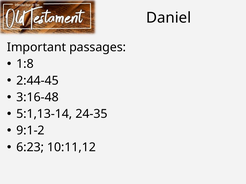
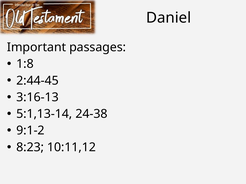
3:16-48: 3:16-48 -> 3:16-13
24-35: 24-35 -> 24-38
6:23: 6:23 -> 8:23
